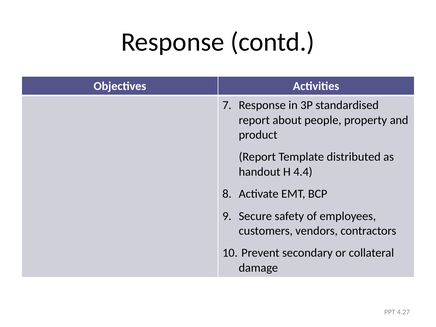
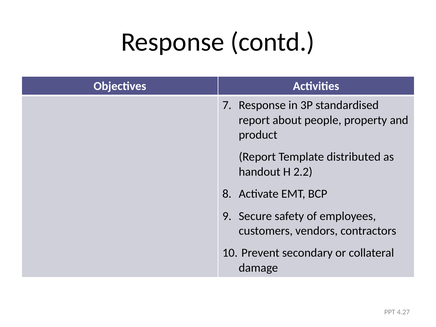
4.4: 4.4 -> 2.2
